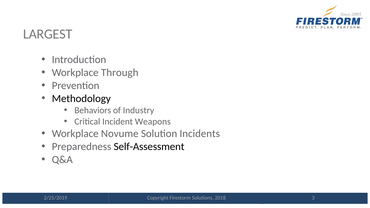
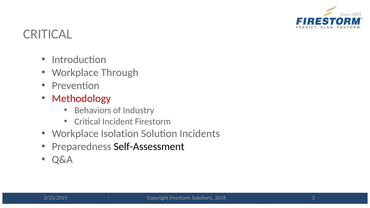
LARGEST at (48, 34): LARGEST -> CRITICAL
Methodology colour: black -> red
Incident Weapons: Weapons -> Firestorm
Novume: Novume -> Isolation
